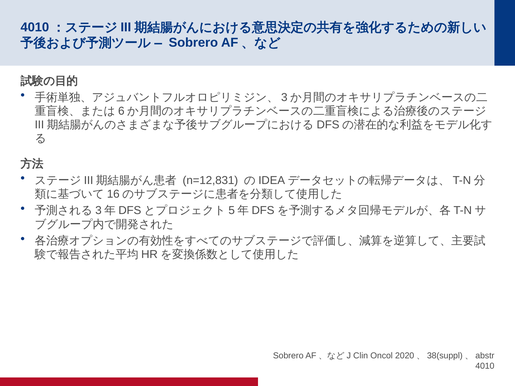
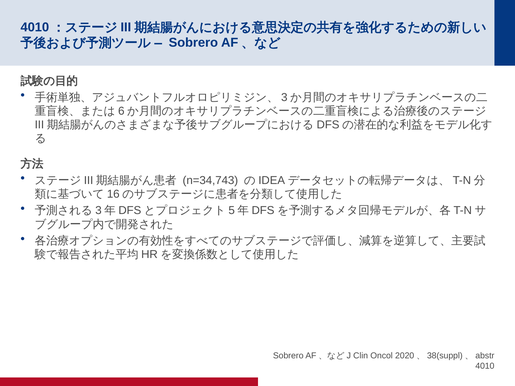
n=12,831: n=12,831 -> n=34,743
